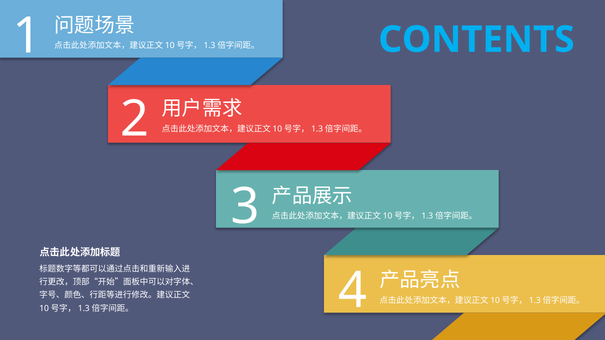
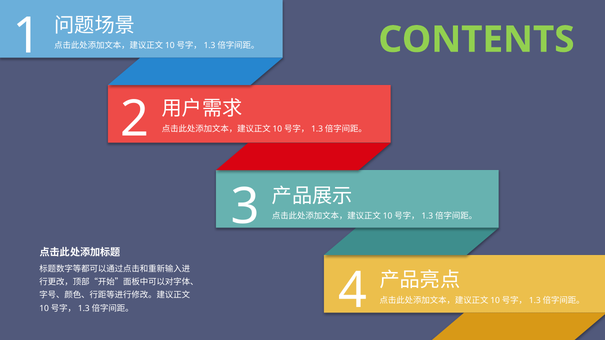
CONTENTS colour: light blue -> light green
